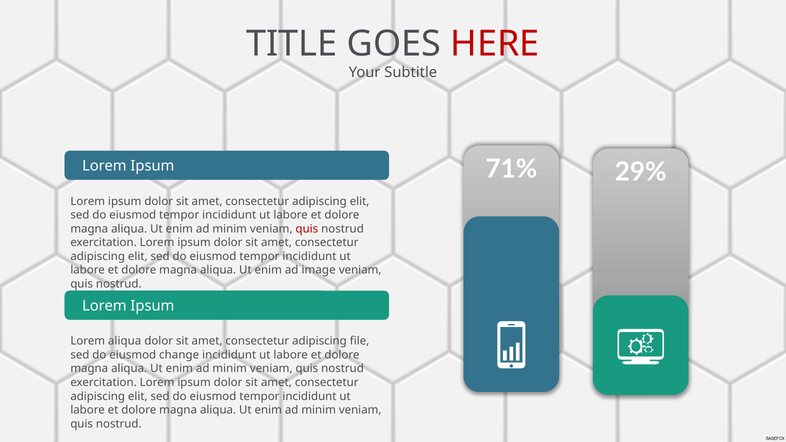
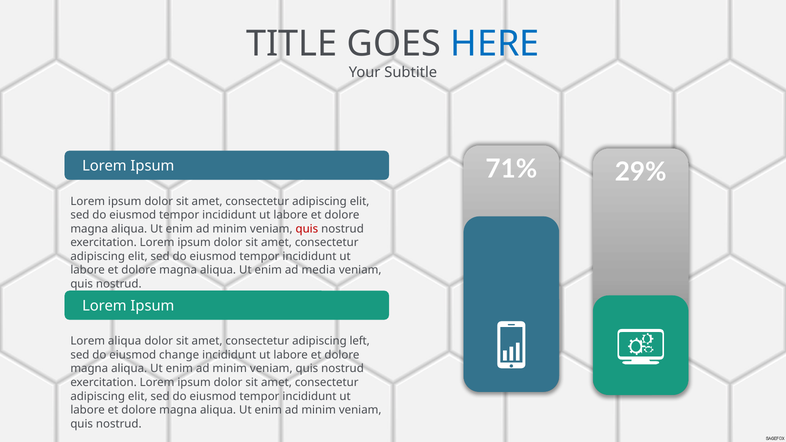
HERE colour: red -> blue
image: image -> media
file: file -> left
